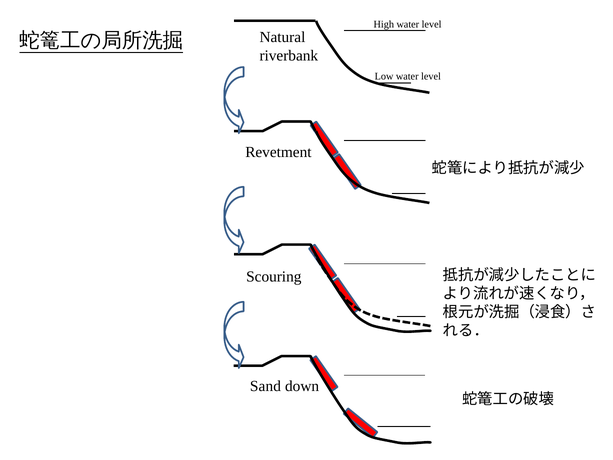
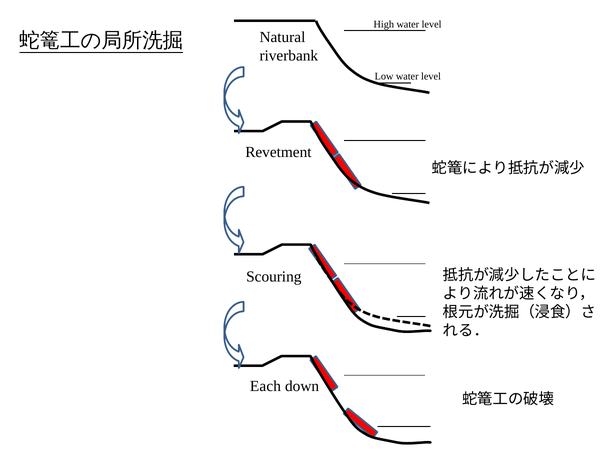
Sand: Sand -> Each
